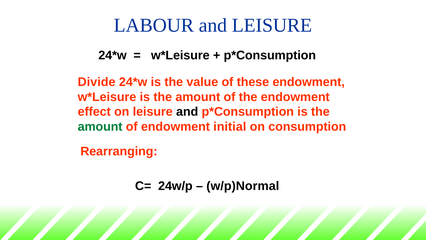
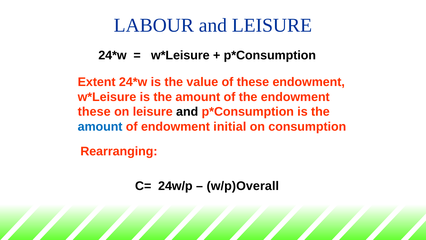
Divide: Divide -> Extent
effect at (94, 112): effect -> these
amount at (100, 127) colour: green -> blue
w/p)Normal: w/p)Normal -> w/p)Overall
